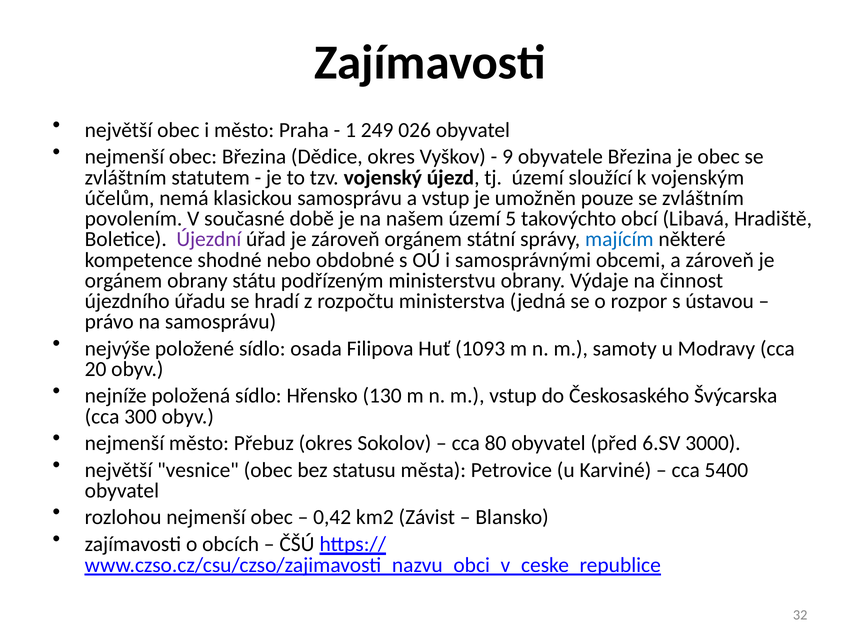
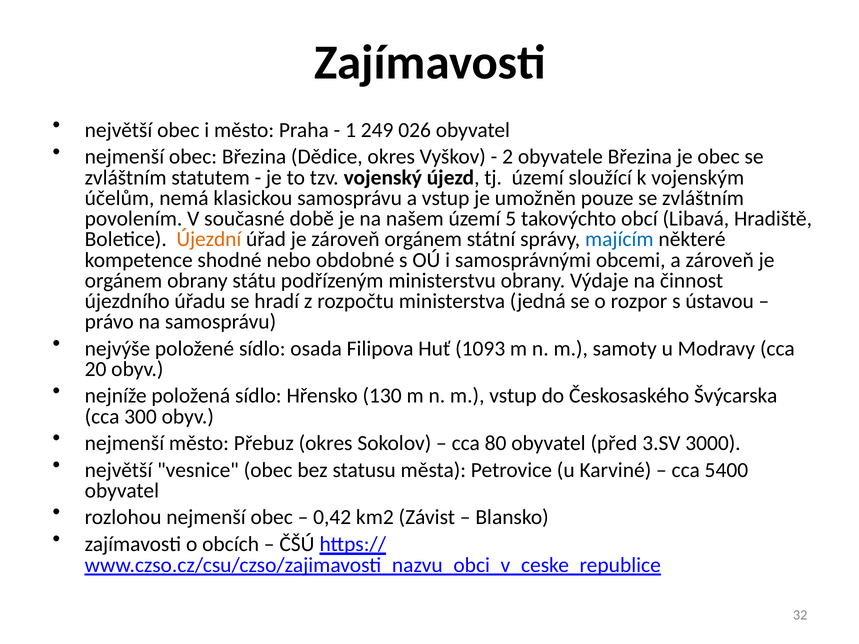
9: 9 -> 2
Újezdní colour: purple -> orange
6.SV: 6.SV -> 3.SV
